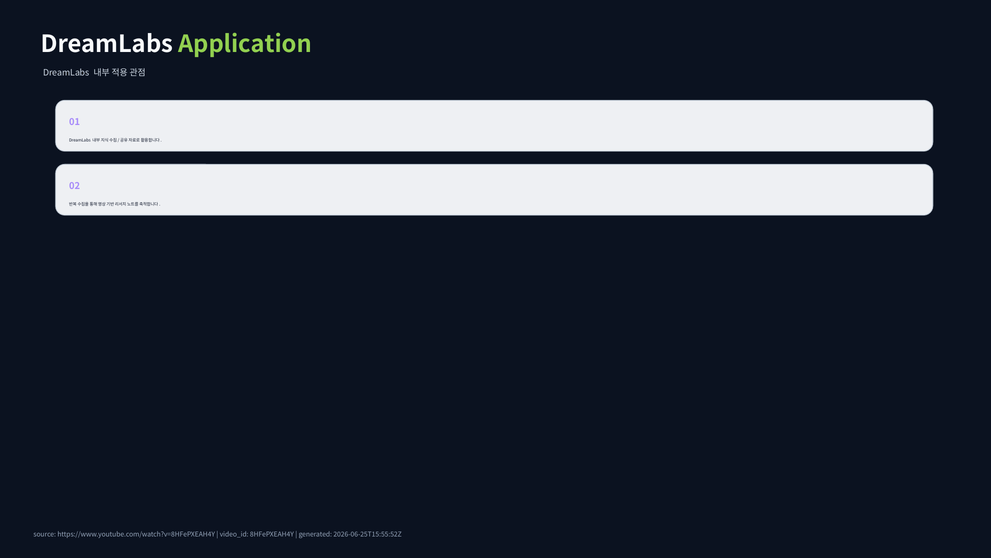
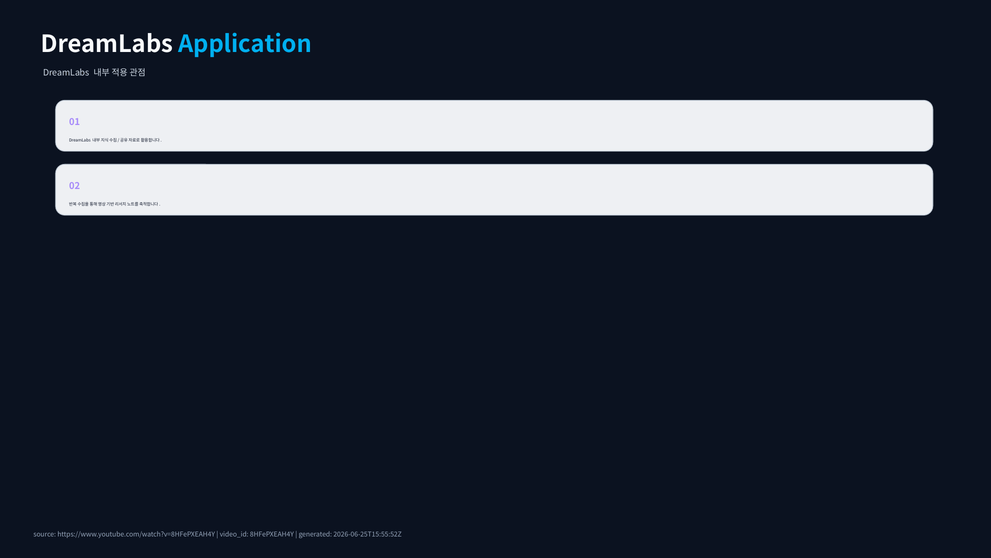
Application colour: light green -> light blue
